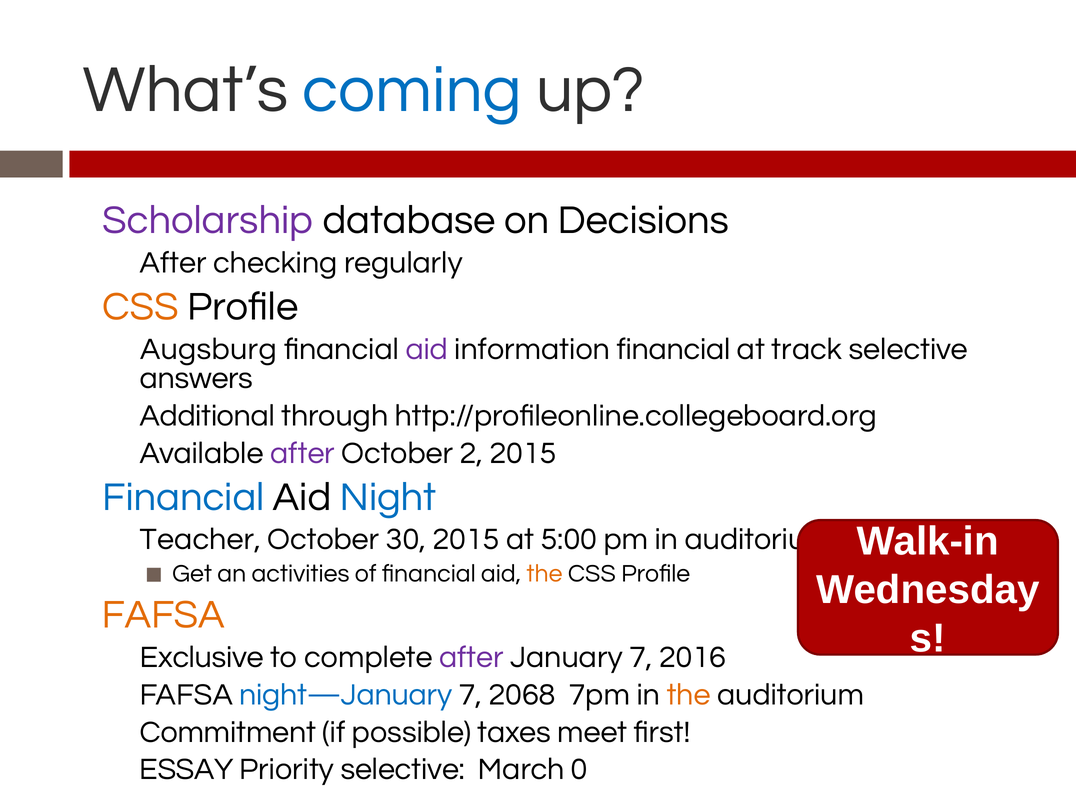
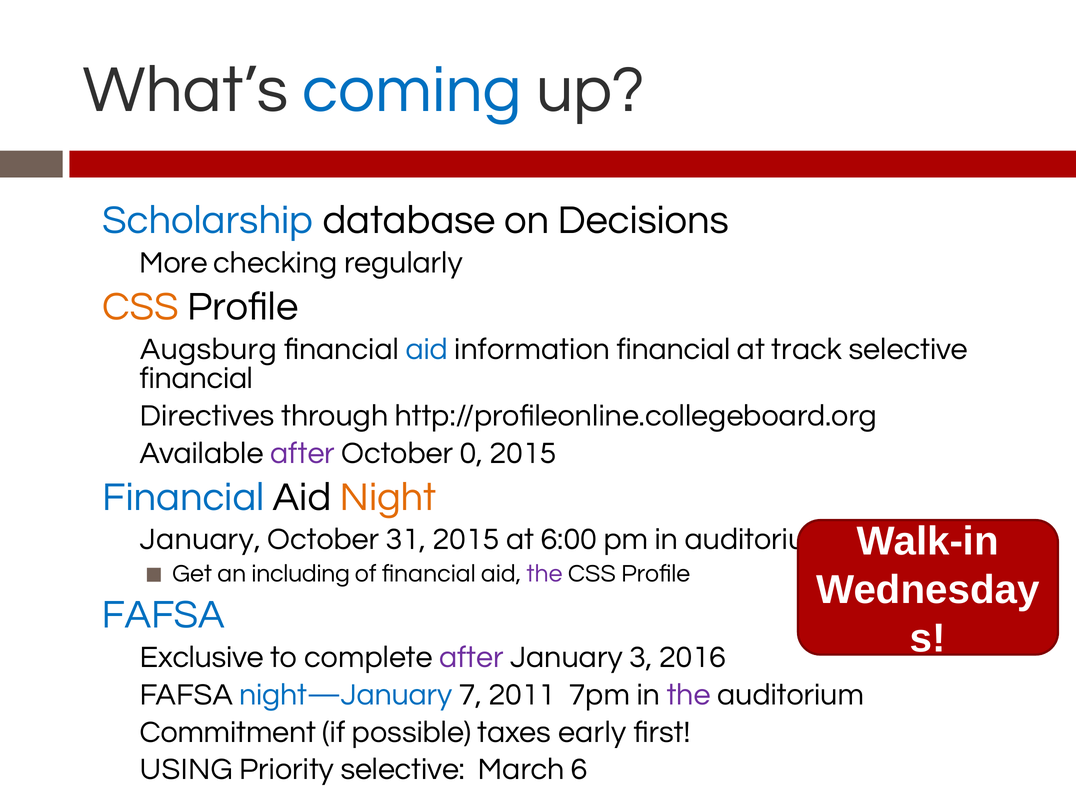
Scholarship colour: purple -> blue
After at (173, 263): After -> More
aid at (427, 349) colour: purple -> blue
answers at (197, 378): answers -> financial
Additional: Additional -> Directives
2: 2 -> 0
Night colour: blue -> orange
Teacher at (200, 539): Teacher -> January
30: 30 -> 31
5:00: 5:00 -> 6:00
activities: activities -> including
the at (544, 574) colour: orange -> purple
FAFSA at (163, 615) colour: orange -> blue
January 7: 7 -> 3
2068: 2068 -> 2011
the at (689, 695) colour: orange -> purple
meet: meet -> early
ESSAY: ESSAY -> USING
0: 0 -> 6
